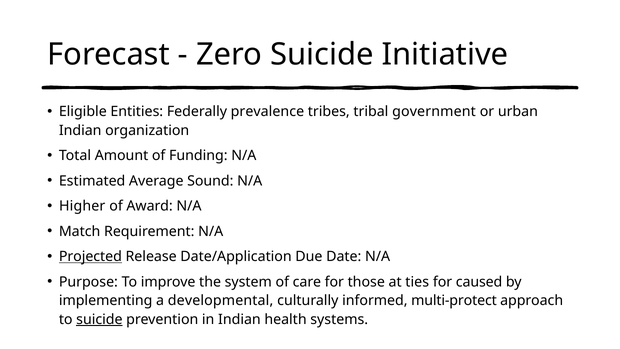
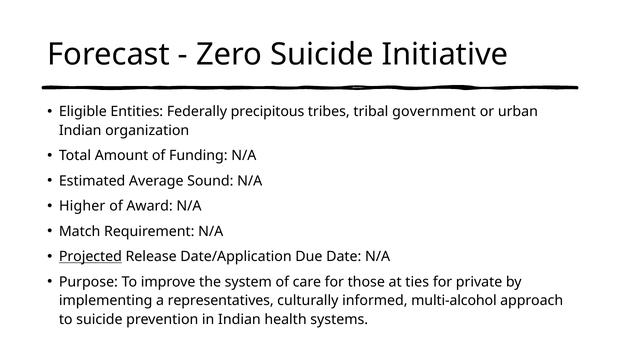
prevalence: prevalence -> precipitous
caused: caused -> private
developmental: developmental -> representatives
multi-protect: multi-protect -> multi-alcohol
suicide at (99, 319) underline: present -> none
